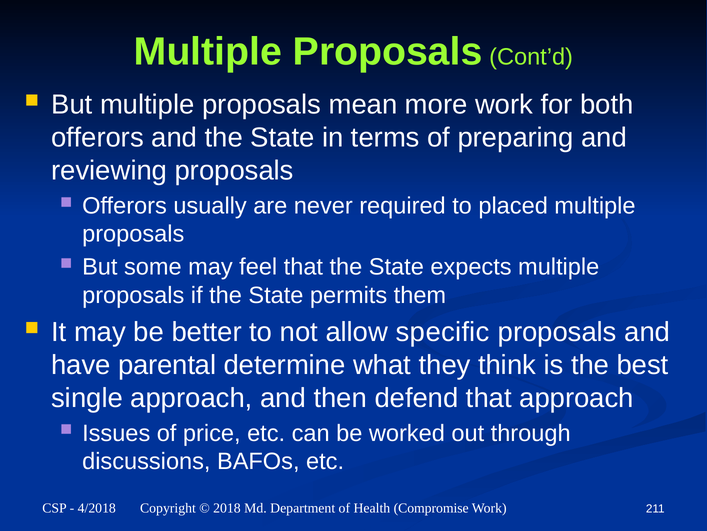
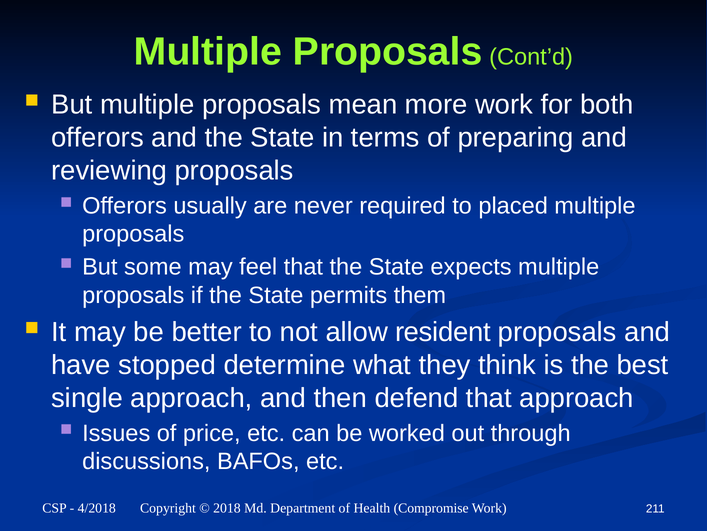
specific: specific -> resident
parental: parental -> stopped
